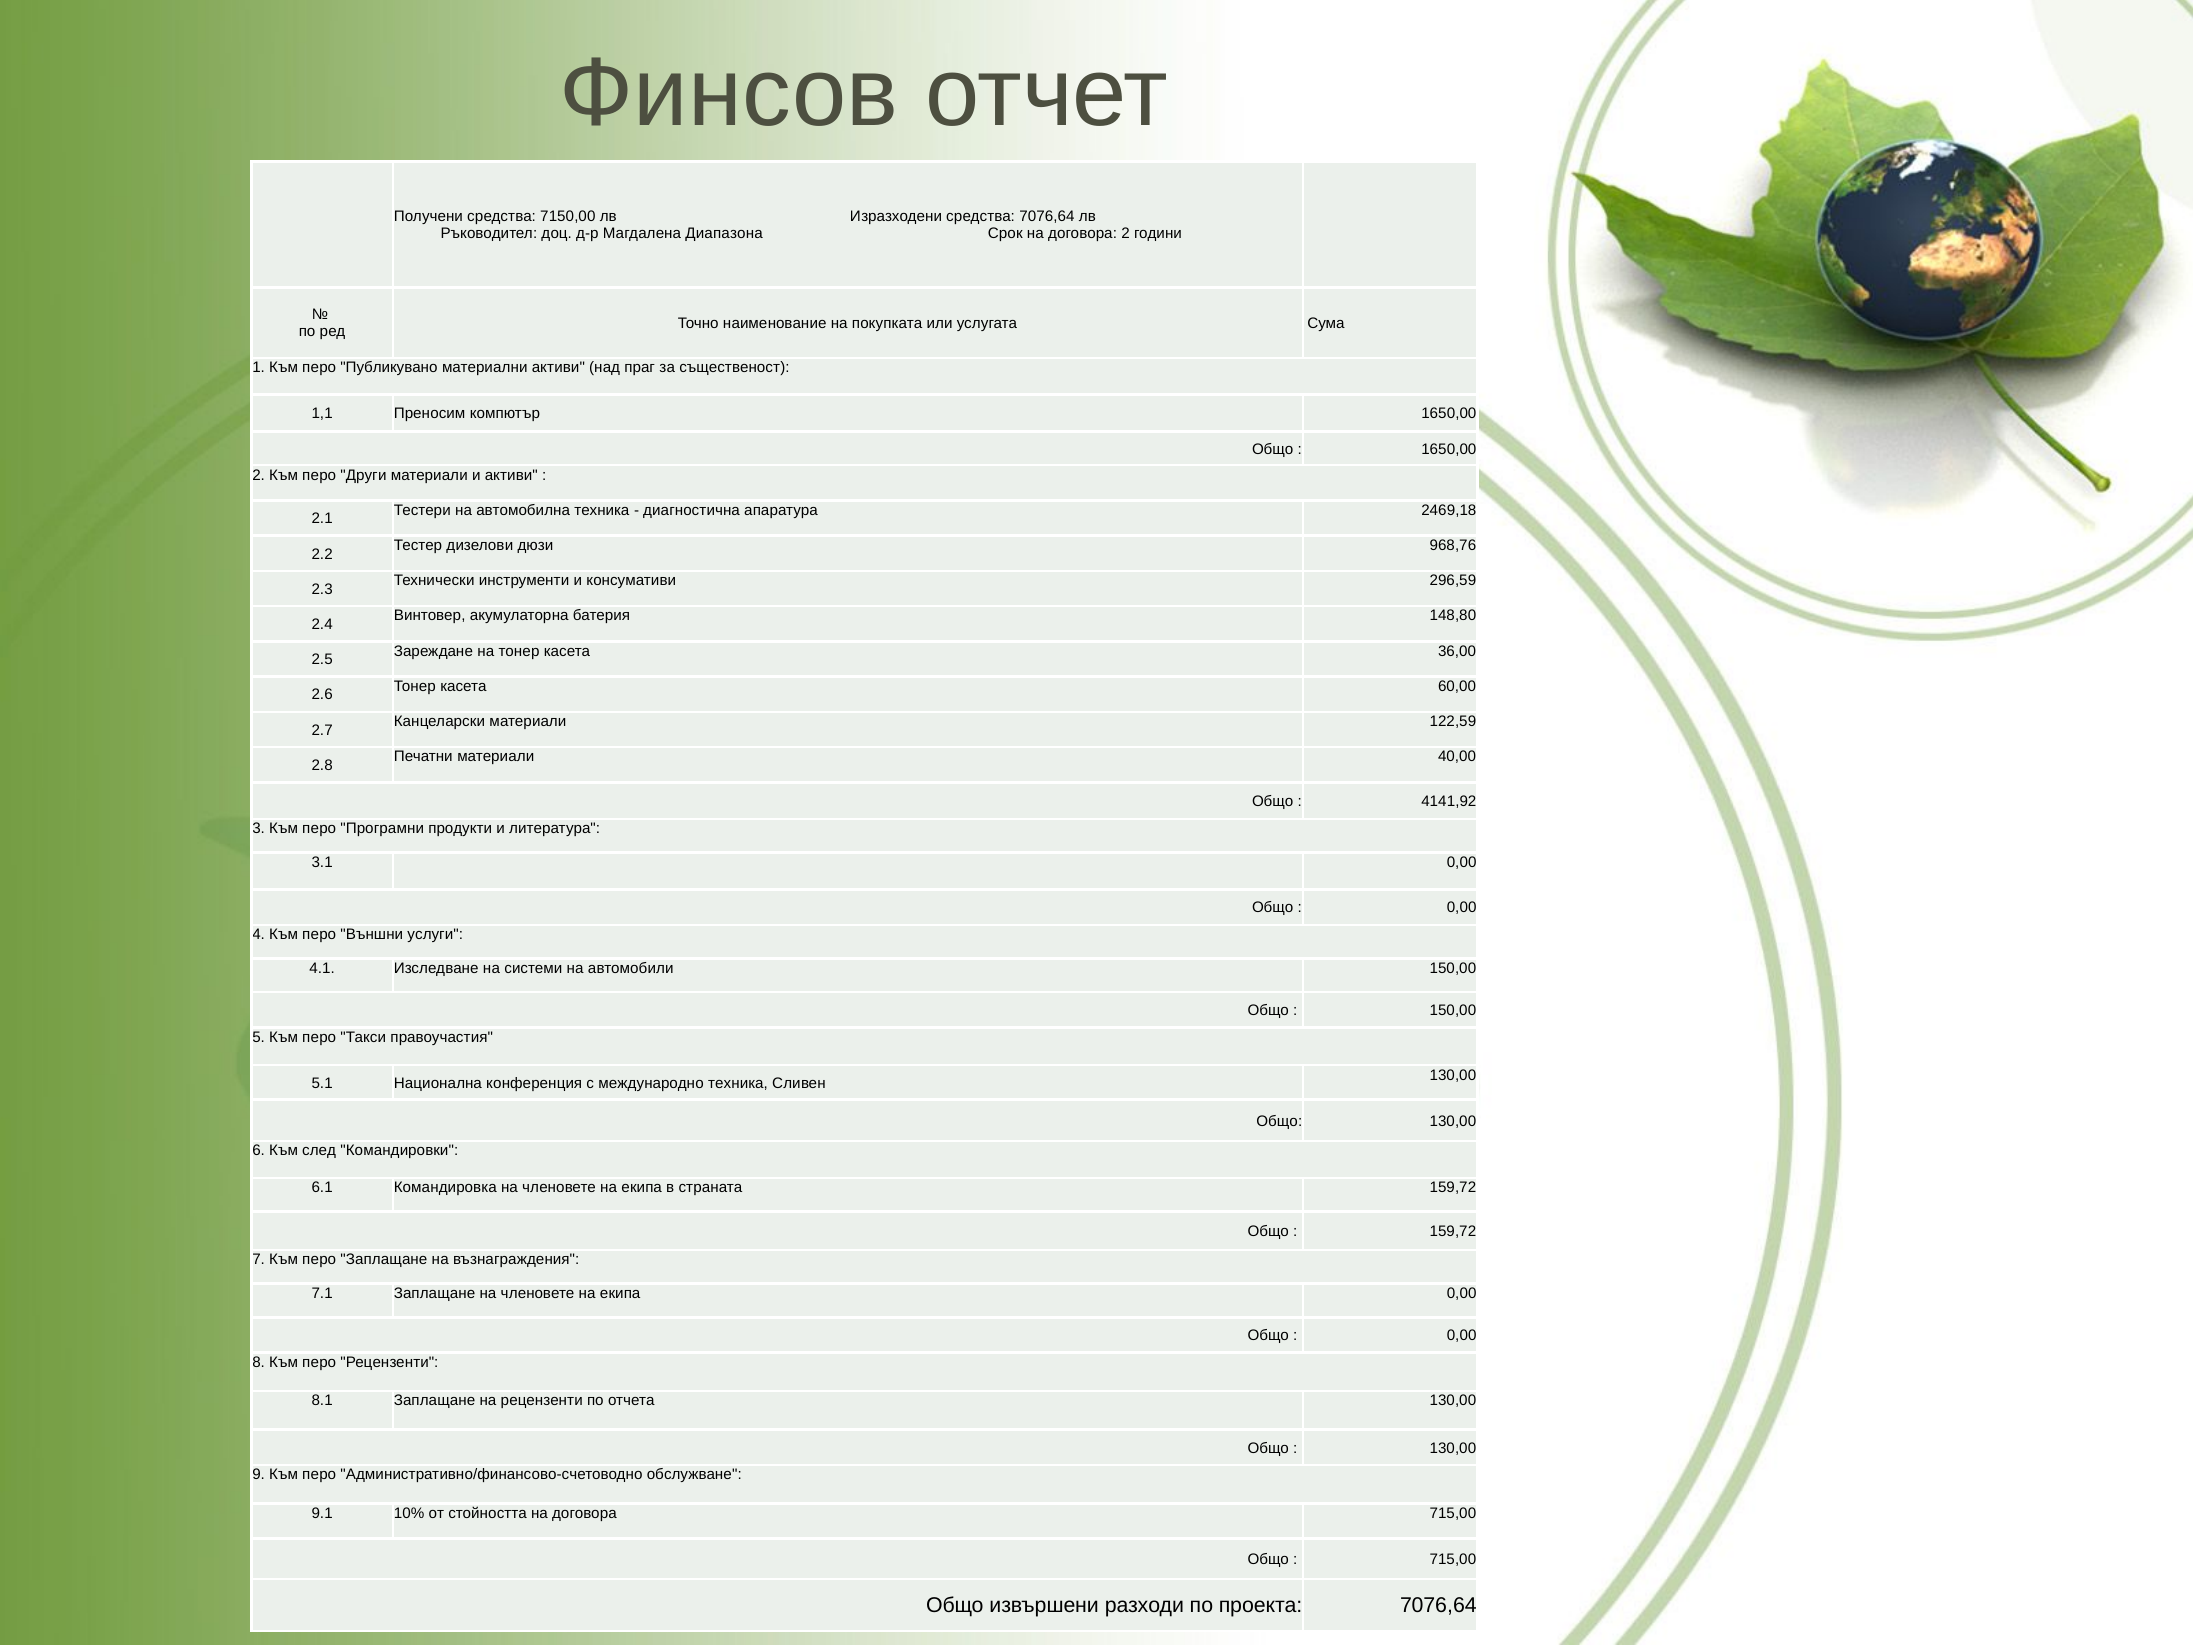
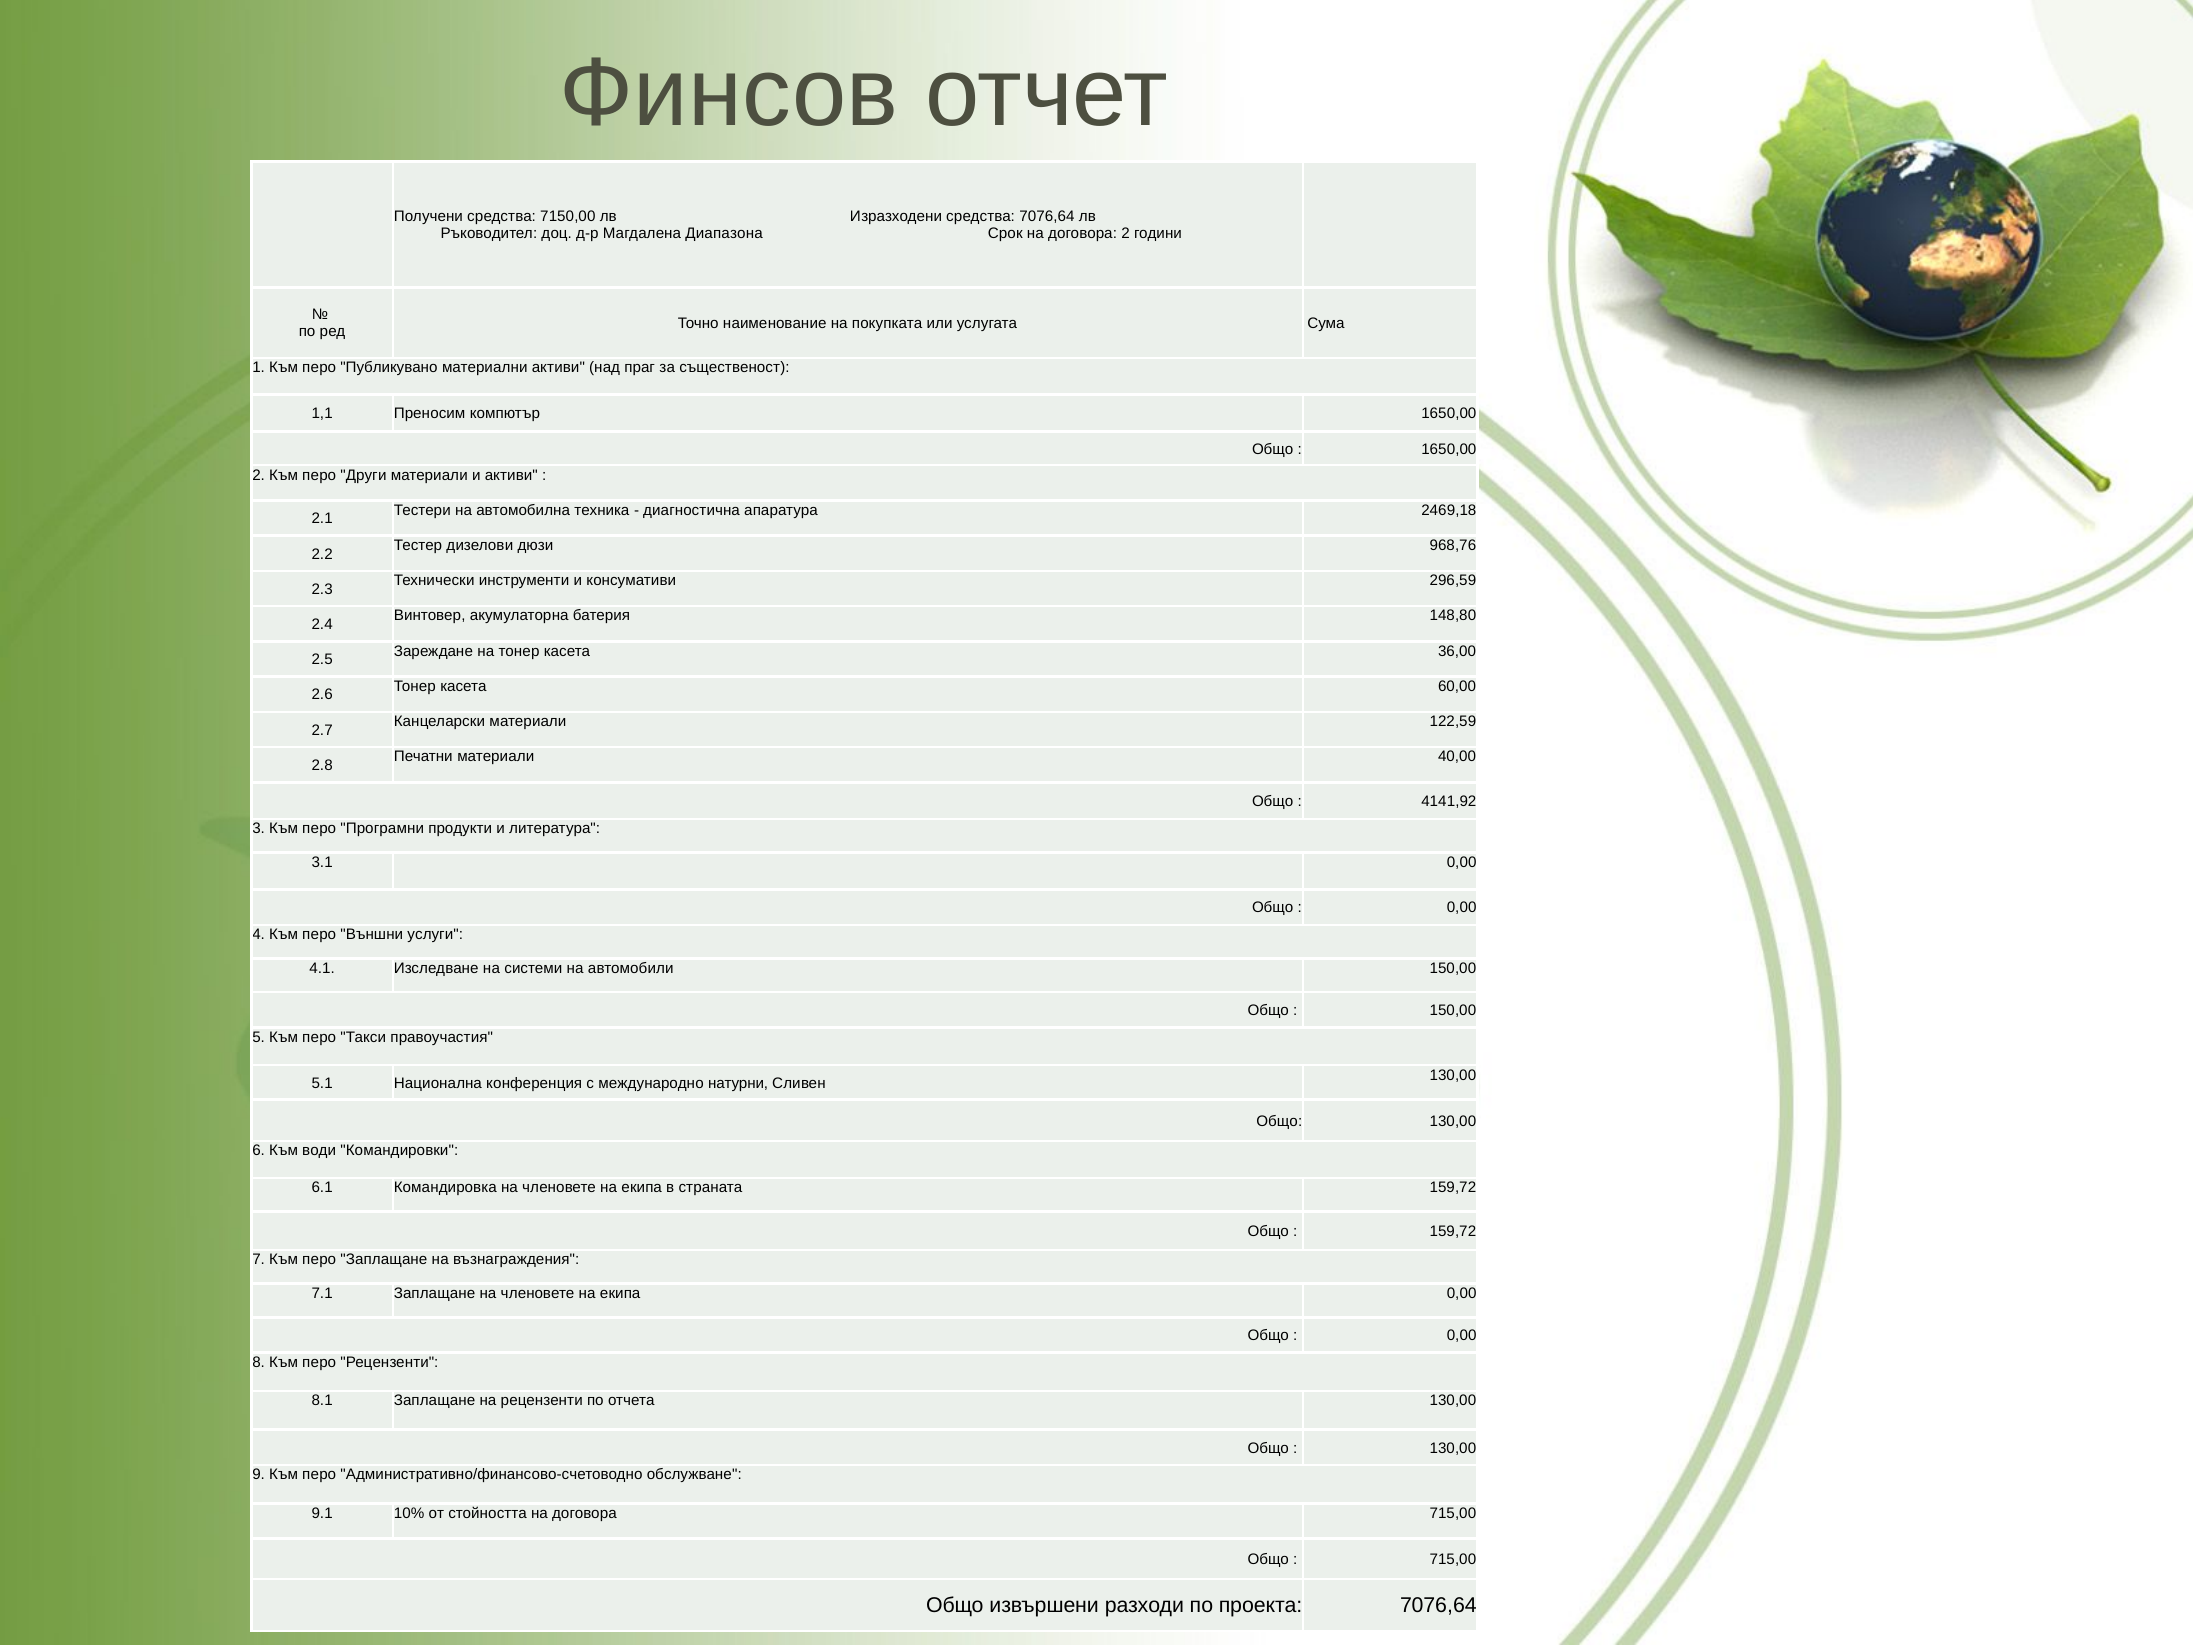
международно техника: техника -> натурни
след: след -> води
